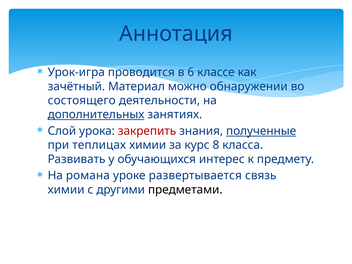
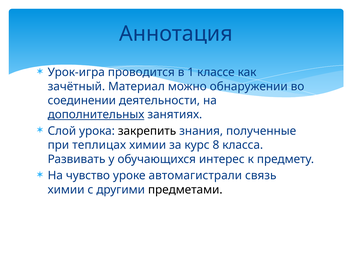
6: 6 -> 1
состоящего: состоящего -> соединении
закрепить colour: red -> black
полученные underline: present -> none
романа: романа -> чувство
развертывается: развертывается -> автомагистрали
